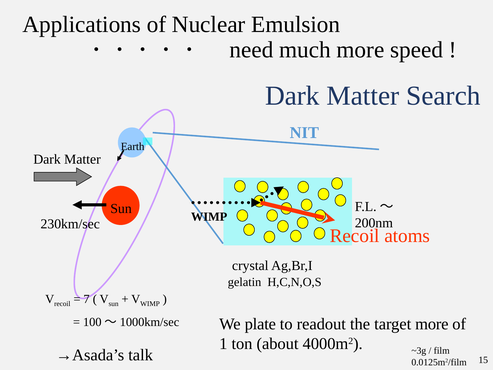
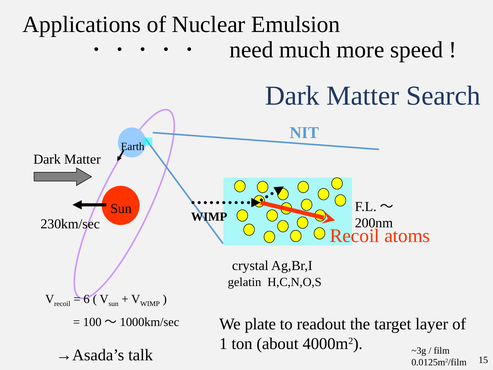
7: 7 -> 6
target more: more -> layer
